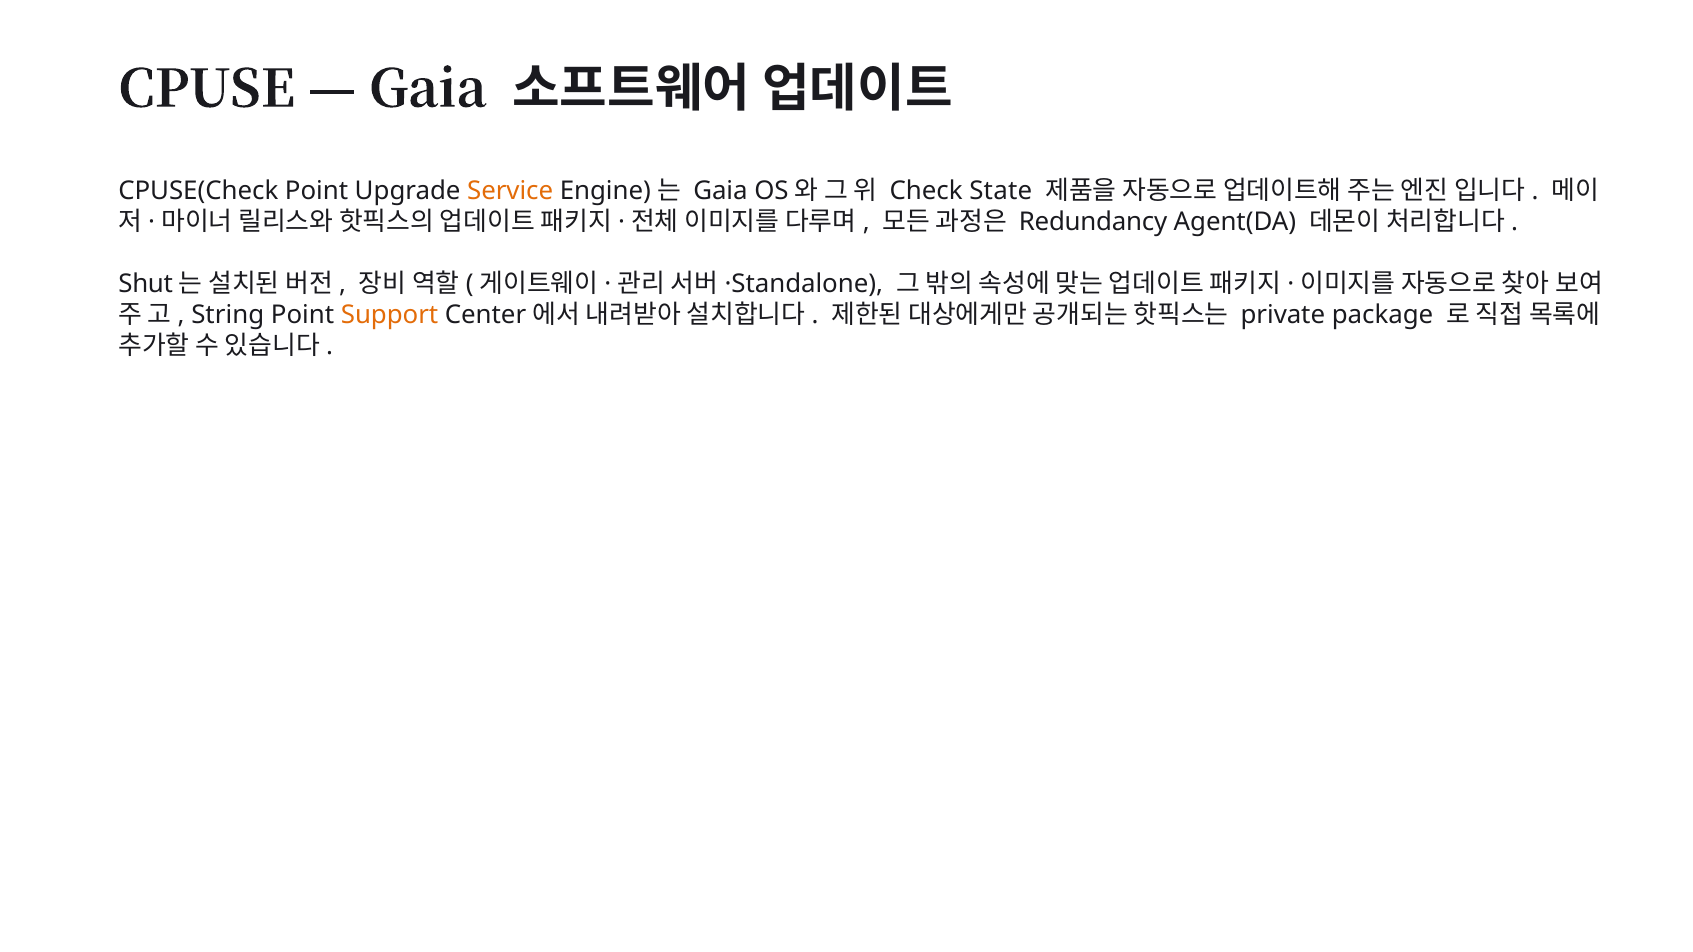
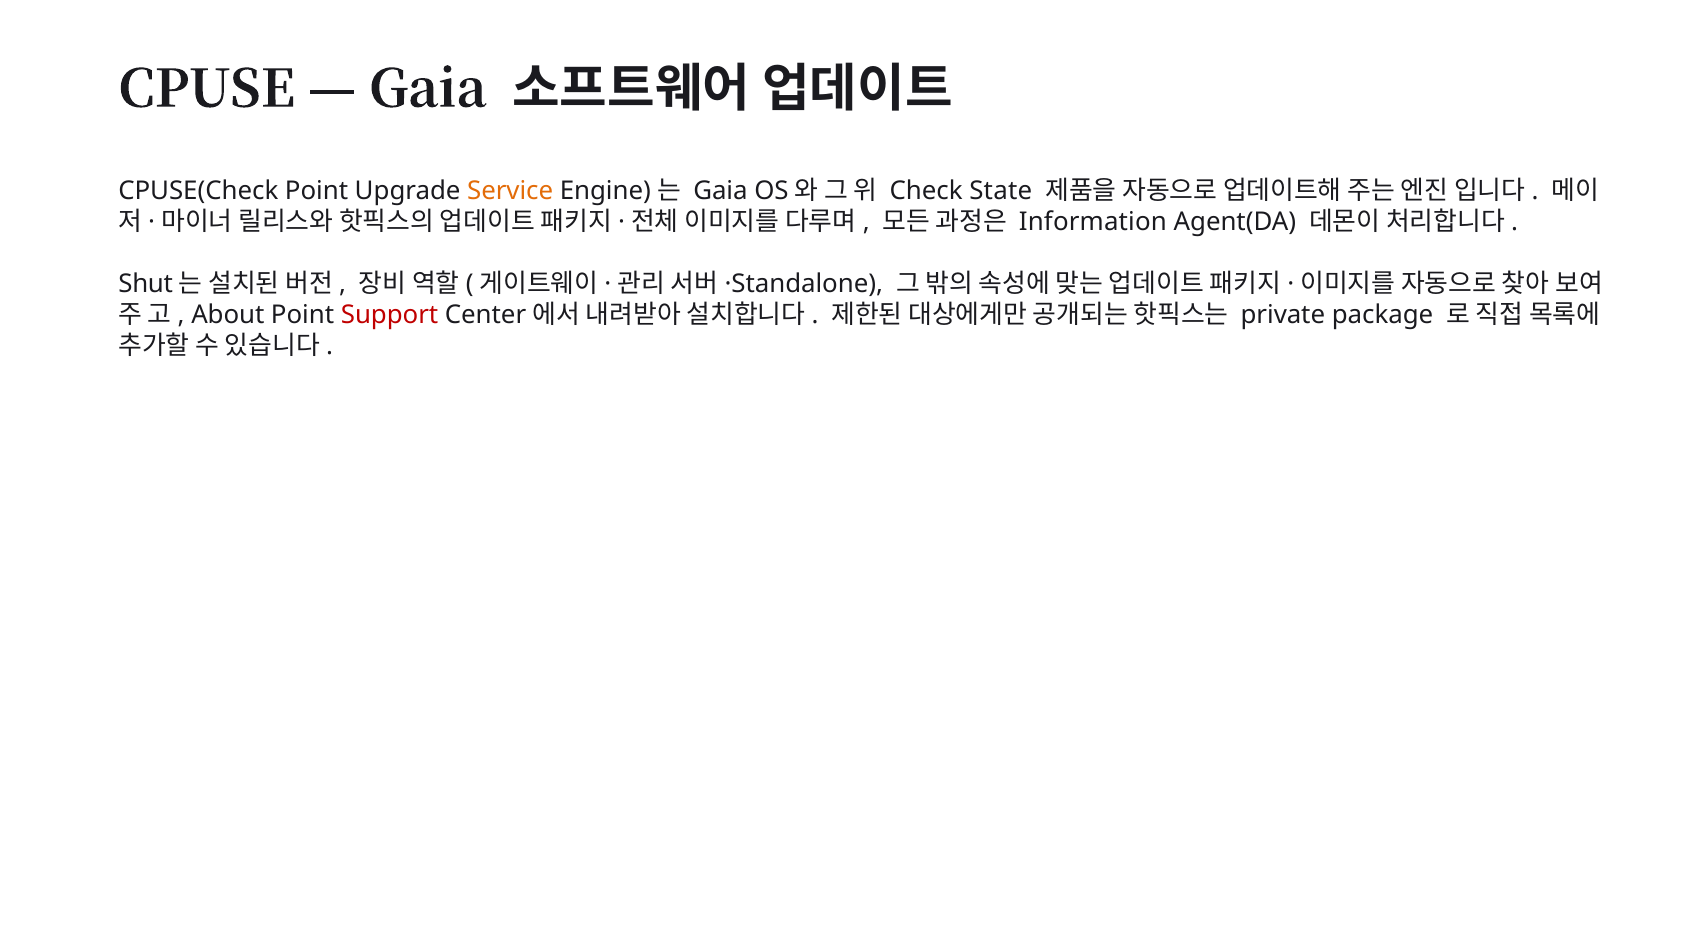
Redundancy: Redundancy -> Information
String: String -> About
Support colour: orange -> red
